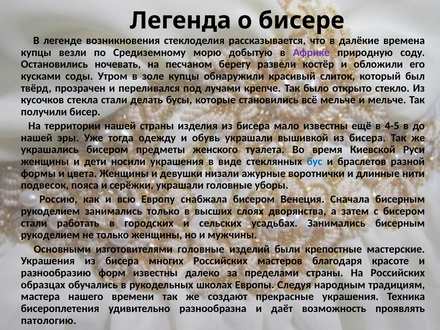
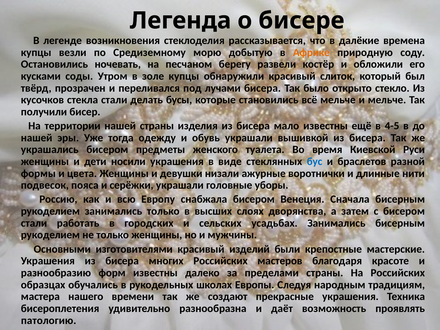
Африке colour: purple -> orange
лучами крепче: крепче -> бисера
изготовителями головные: головные -> красивый
